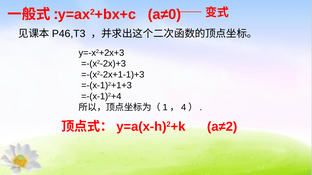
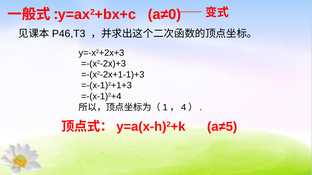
a≠2: a≠2 -> a≠5
